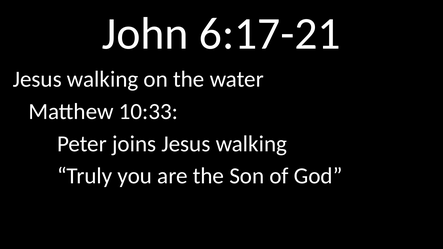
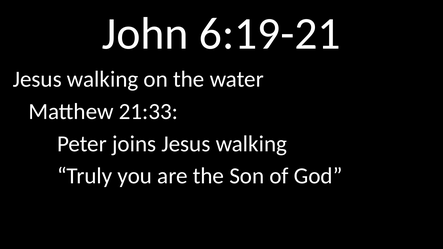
6:17-21: 6:17-21 -> 6:19-21
10:33: 10:33 -> 21:33
